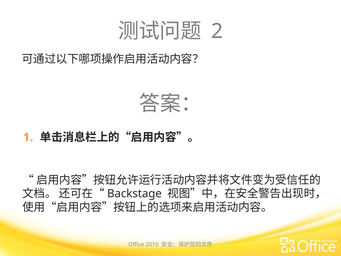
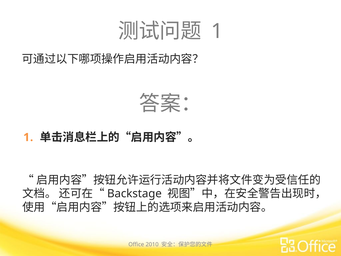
2 at (217, 31): 2 -> 1
